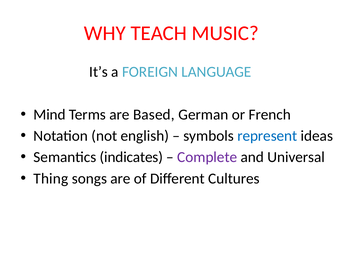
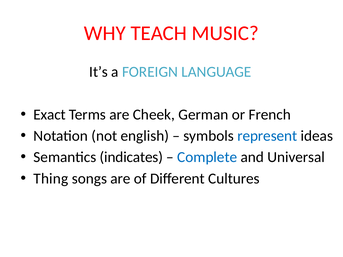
Mind: Mind -> Exact
Based: Based -> Cheek
Complete colour: purple -> blue
